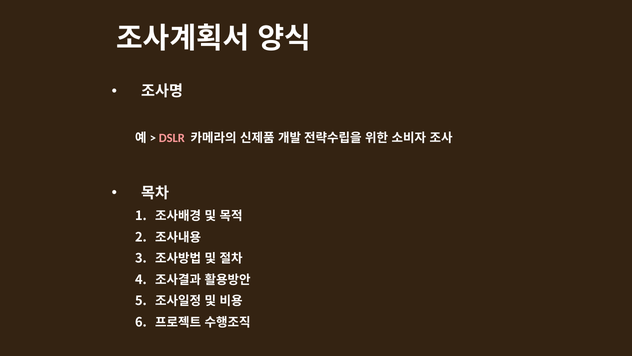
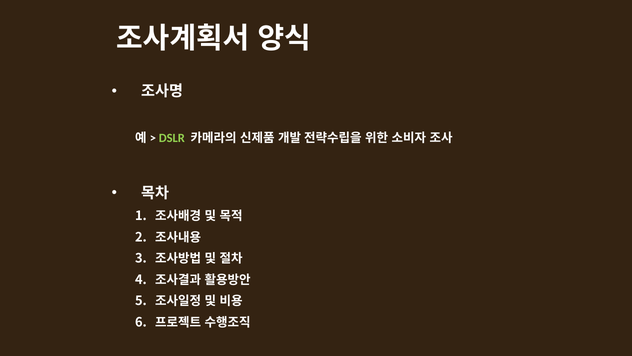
DSLR colour: pink -> light green
